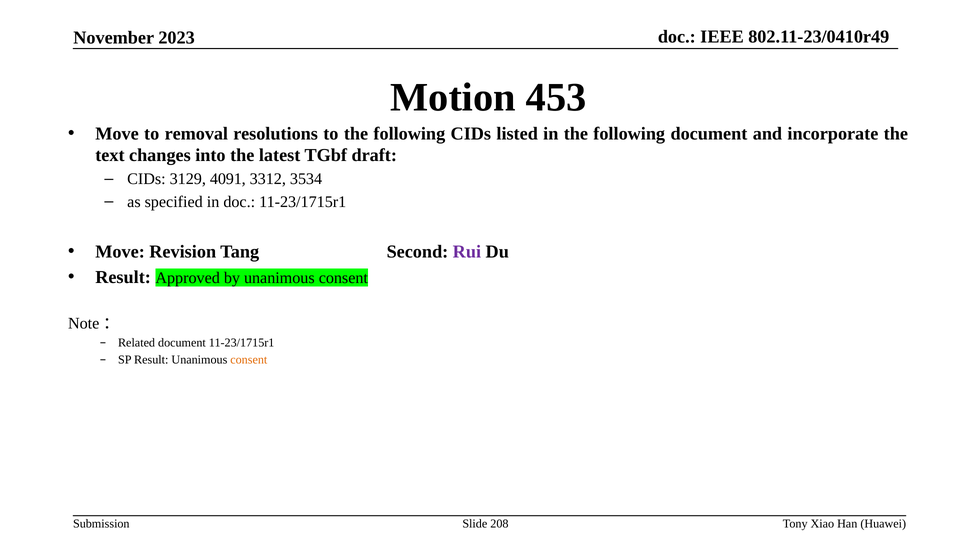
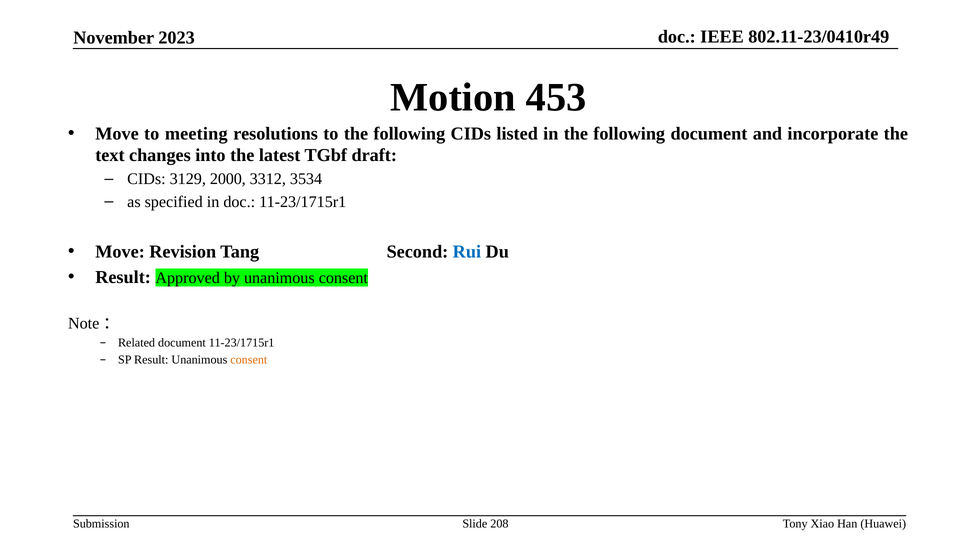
removal: removal -> meeting
4091: 4091 -> 2000
Rui colour: purple -> blue
